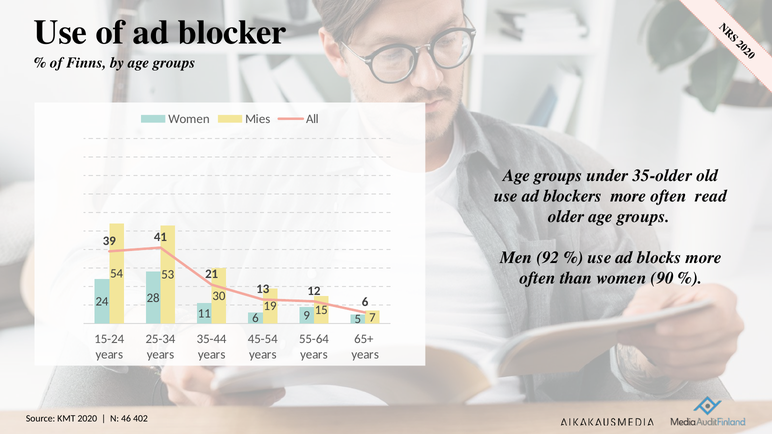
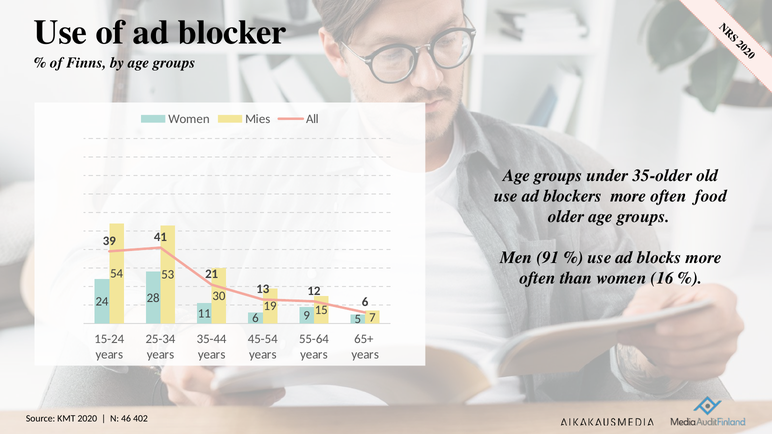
read: read -> food
92: 92 -> 91
90: 90 -> 16
